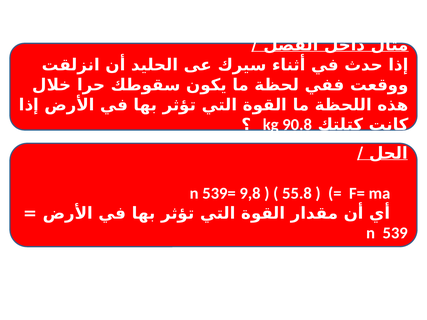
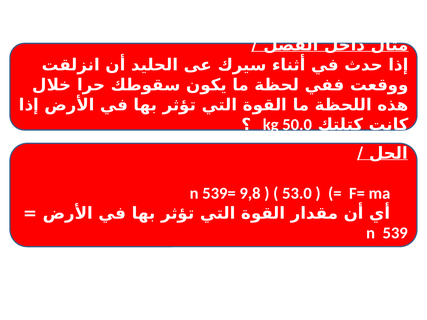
90.8: 90.8 -> 50.0
55.8: 55.8 -> 53.0
